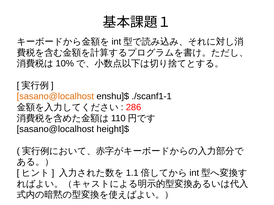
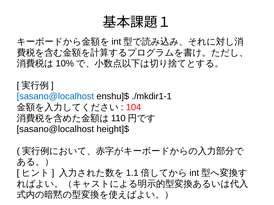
sasano@localhost at (55, 97) colour: orange -> blue
./scanf1-1: ./scanf1-1 -> ./mkdir1-1
286: 286 -> 104
